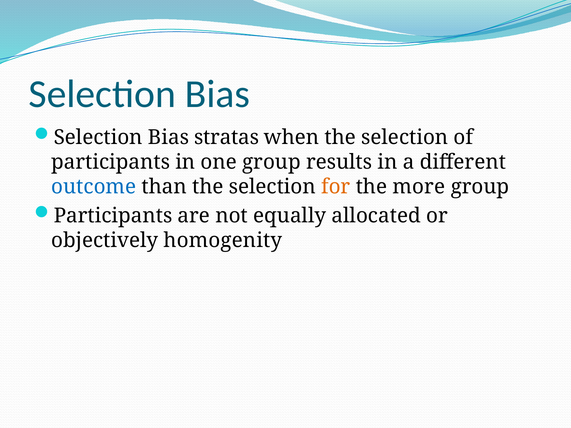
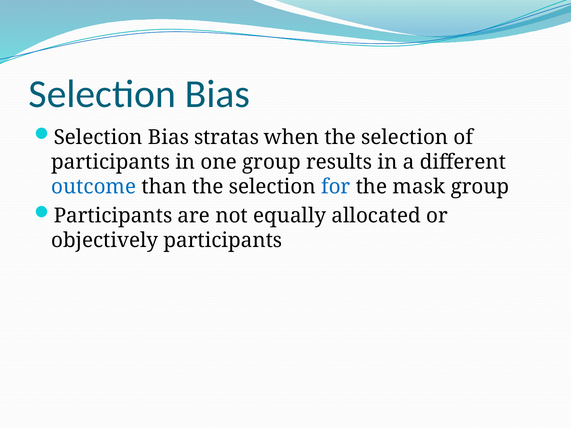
for colour: orange -> blue
more: more -> mask
objectively homogenity: homogenity -> participants
